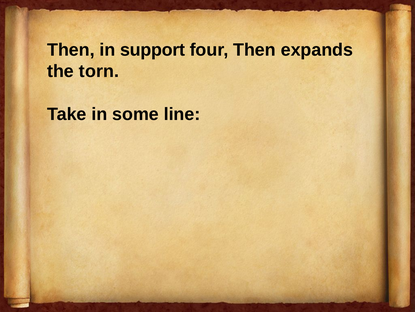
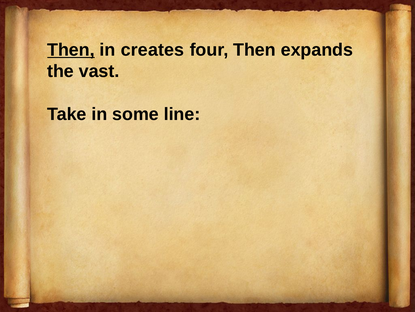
Then at (71, 50) underline: none -> present
support: support -> creates
torn: torn -> vast
